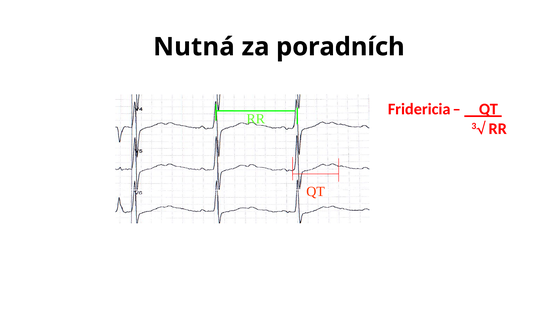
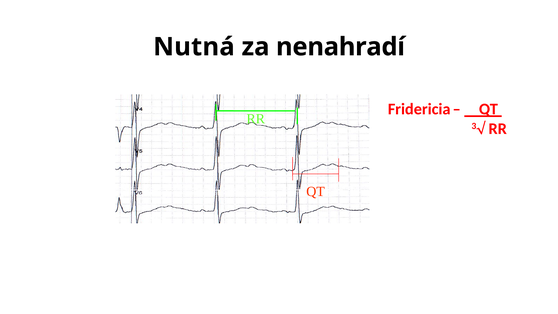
poradních: poradních -> nenahradí
